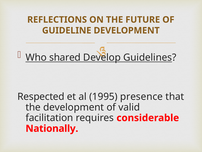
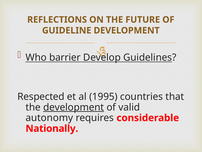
shared: shared -> barrier
presence: presence -> countries
development at (74, 107) underline: none -> present
facilitation: facilitation -> autonomy
